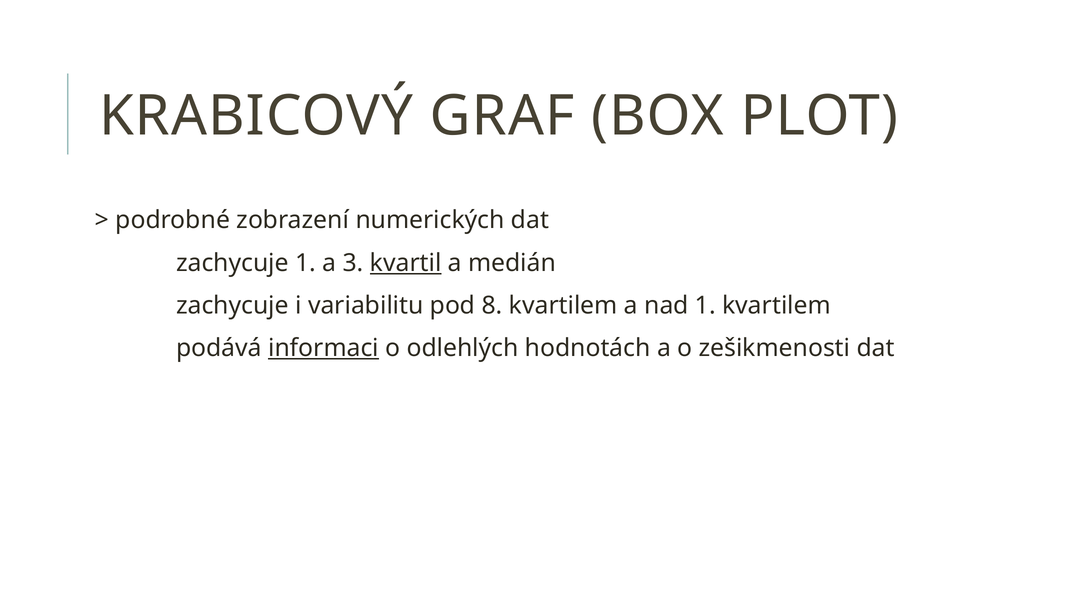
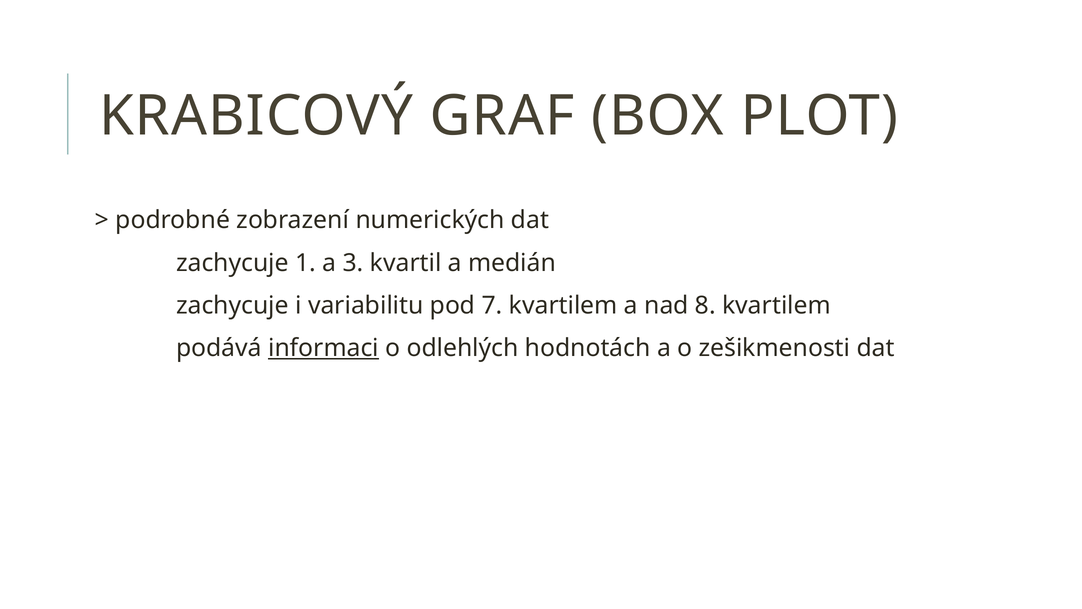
kvartil underline: present -> none
8: 8 -> 7
nad 1: 1 -> 8
